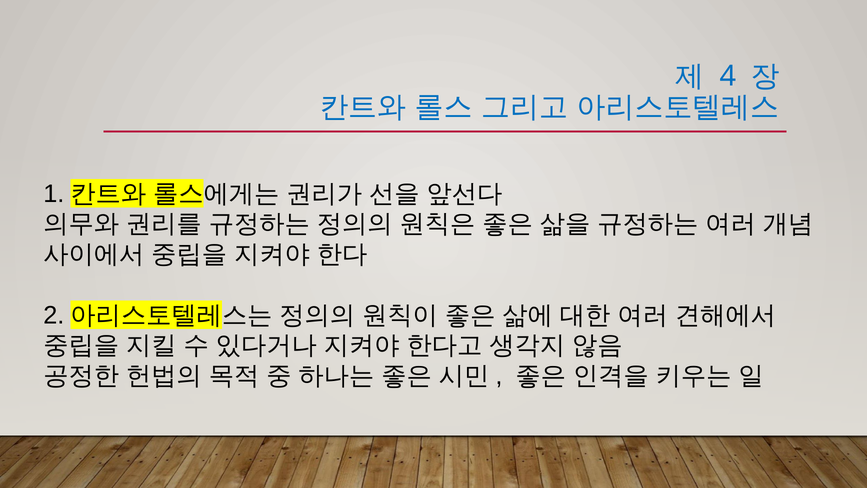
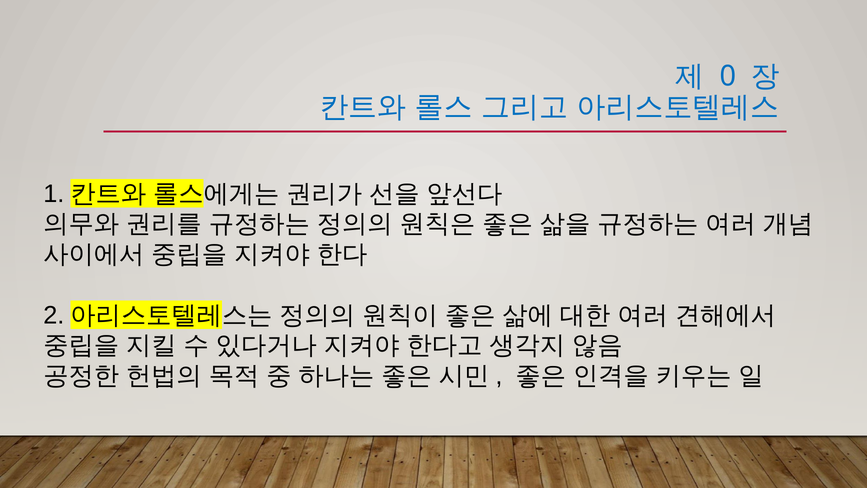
4: 4 -> 0
